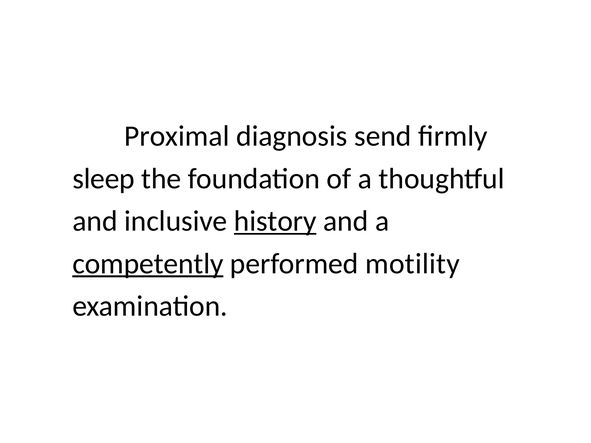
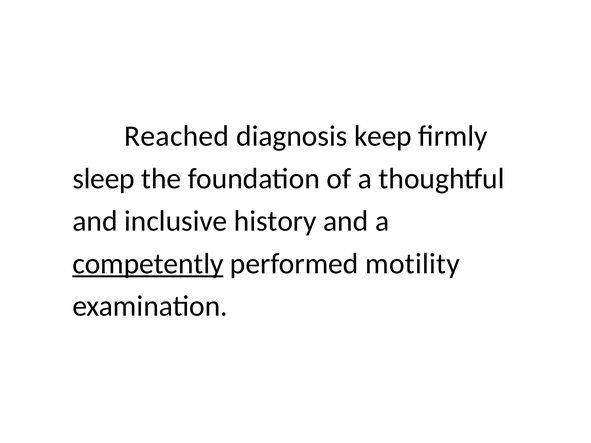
Proximal: Proximal -> Reached
send: send -> keep
history underline: present -> none
